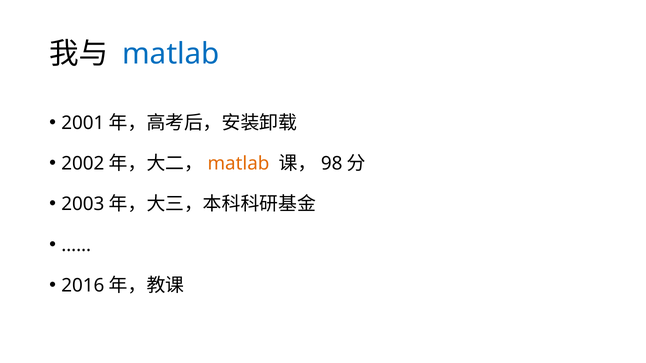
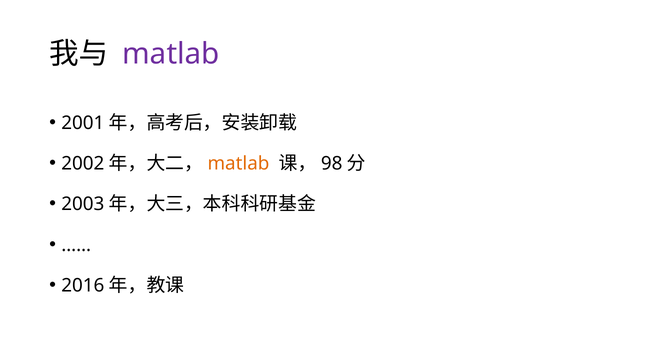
matlab at (171, 54) colour: blue -> purple
